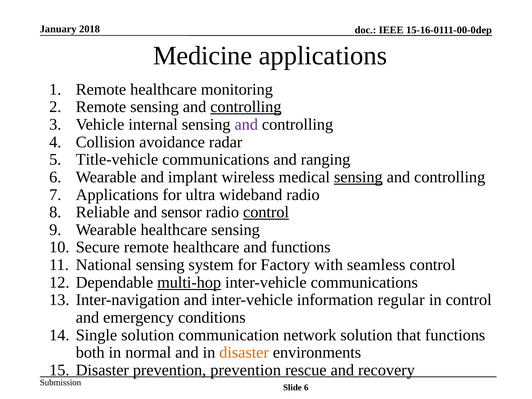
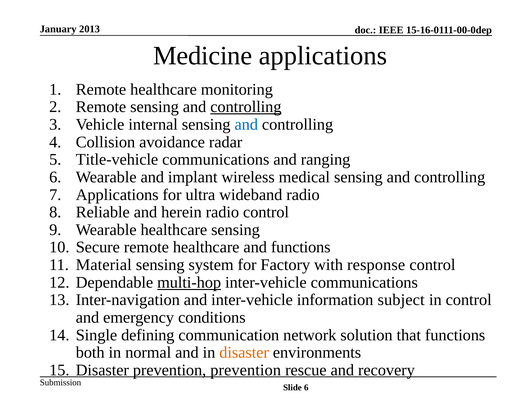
2018: 2018 -> 2013
and at (246, 124) colour: purple -> blue
sensing at (358, 177) underline: present -> none
sensor: sensor -> herein
control at (266, 212) underline: present -> none
National: National -> Material
seamless: seamless -> response
regular: regular -> subject
Single solution: solution -> defining
